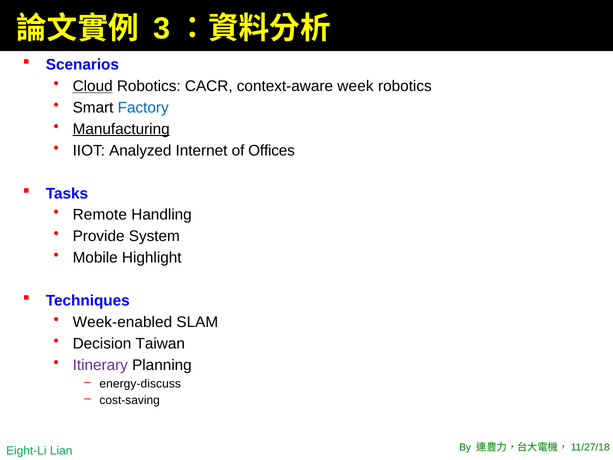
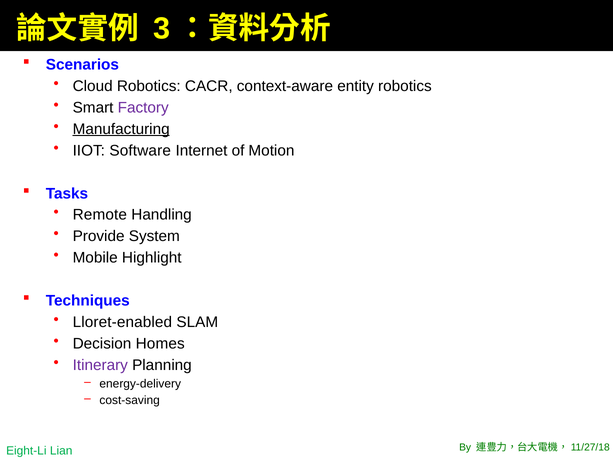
Cloud underline: present -> none
week: week -> entity
Factory colour: blue -> purple
Analyzed: Analyzed -> Software
Offices: Offices -> Motion
Week-enabled: Week-enabled -> Lloret-enabled
Taiwan: Taiwan -> Homes
energy-discuss: energy-discuss -> energy-delivery
